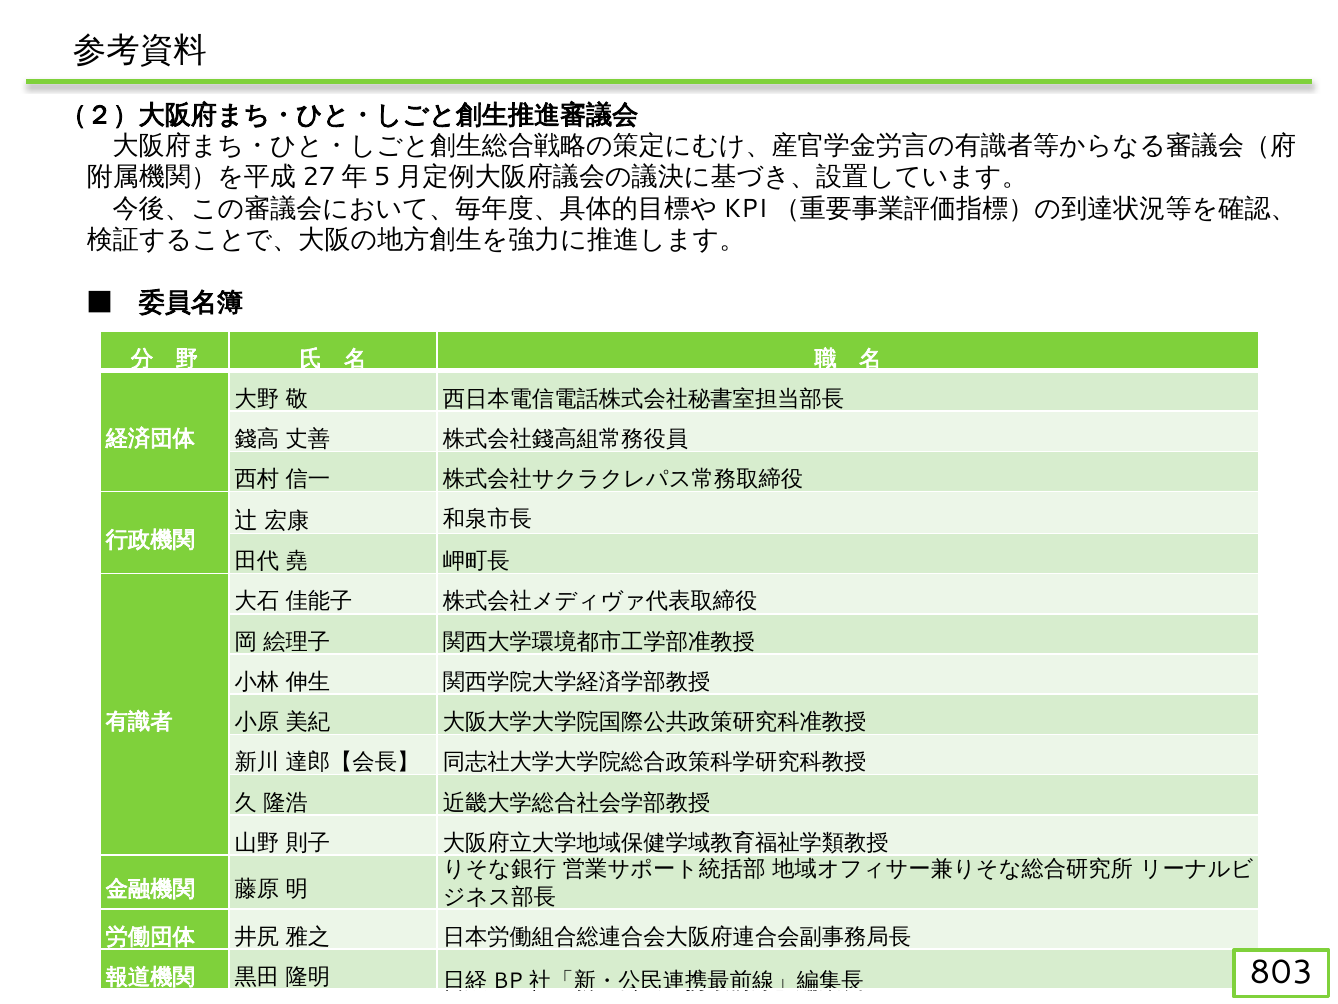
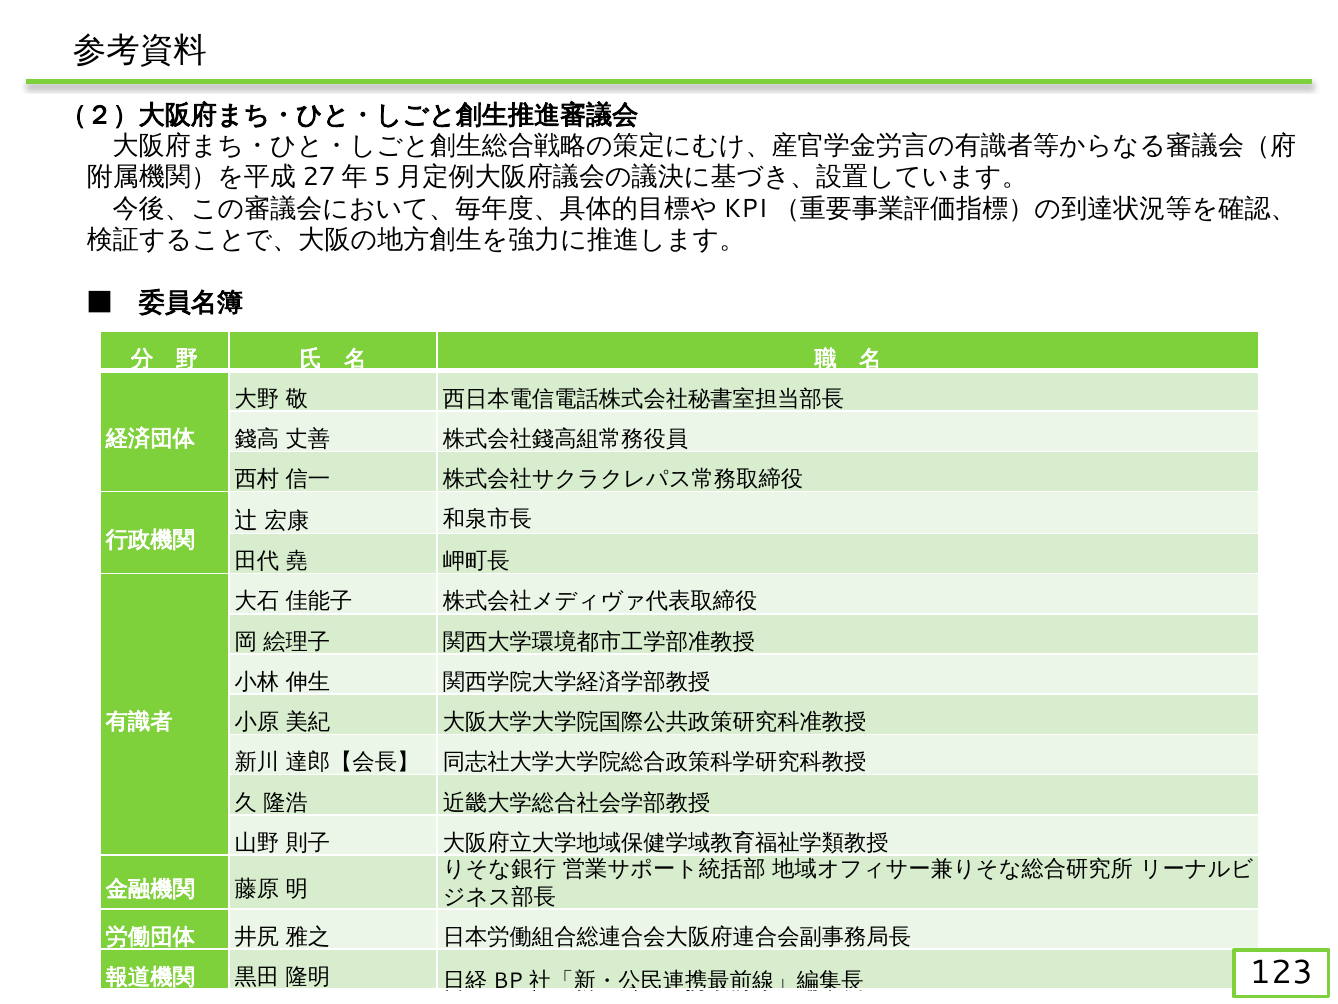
803: 803 -> 123
